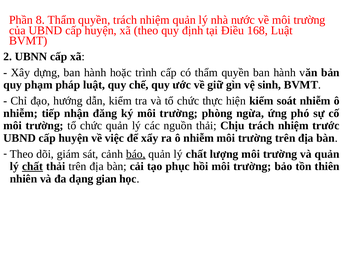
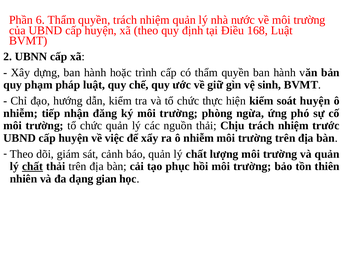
8: 8 -> 6
soát nhiễm: nhiễm -> huyện
báo underline: present -> none
